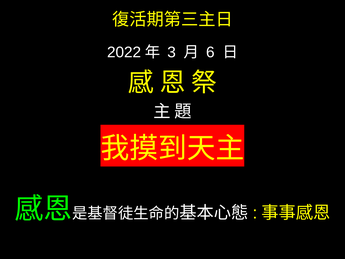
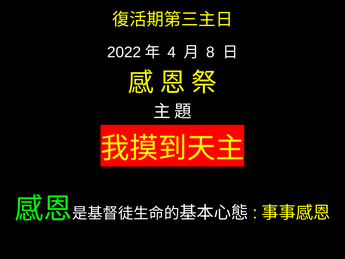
3: 3 -> 4
6: 6 -> 8
